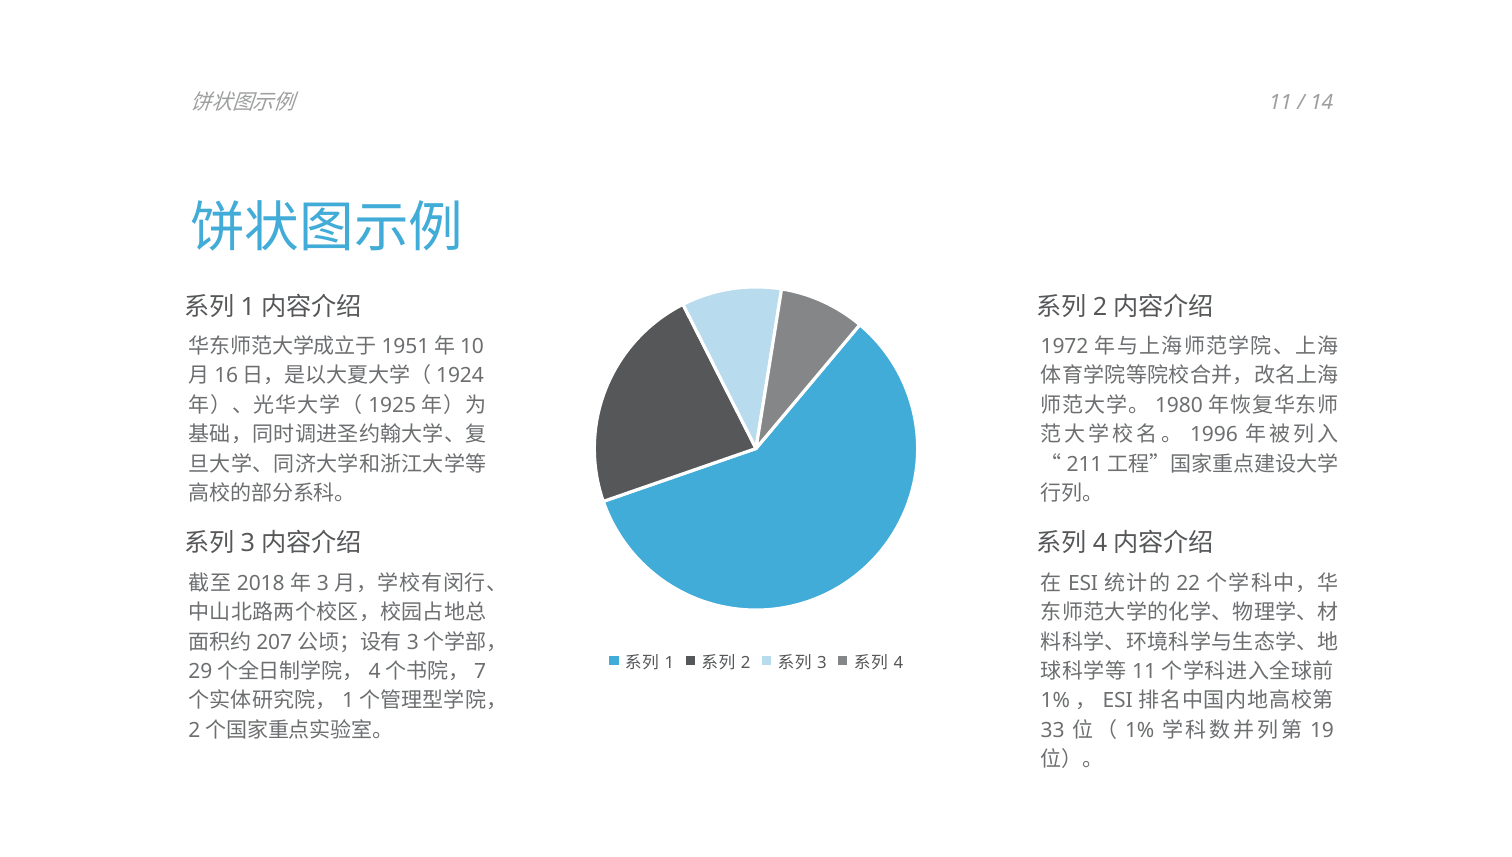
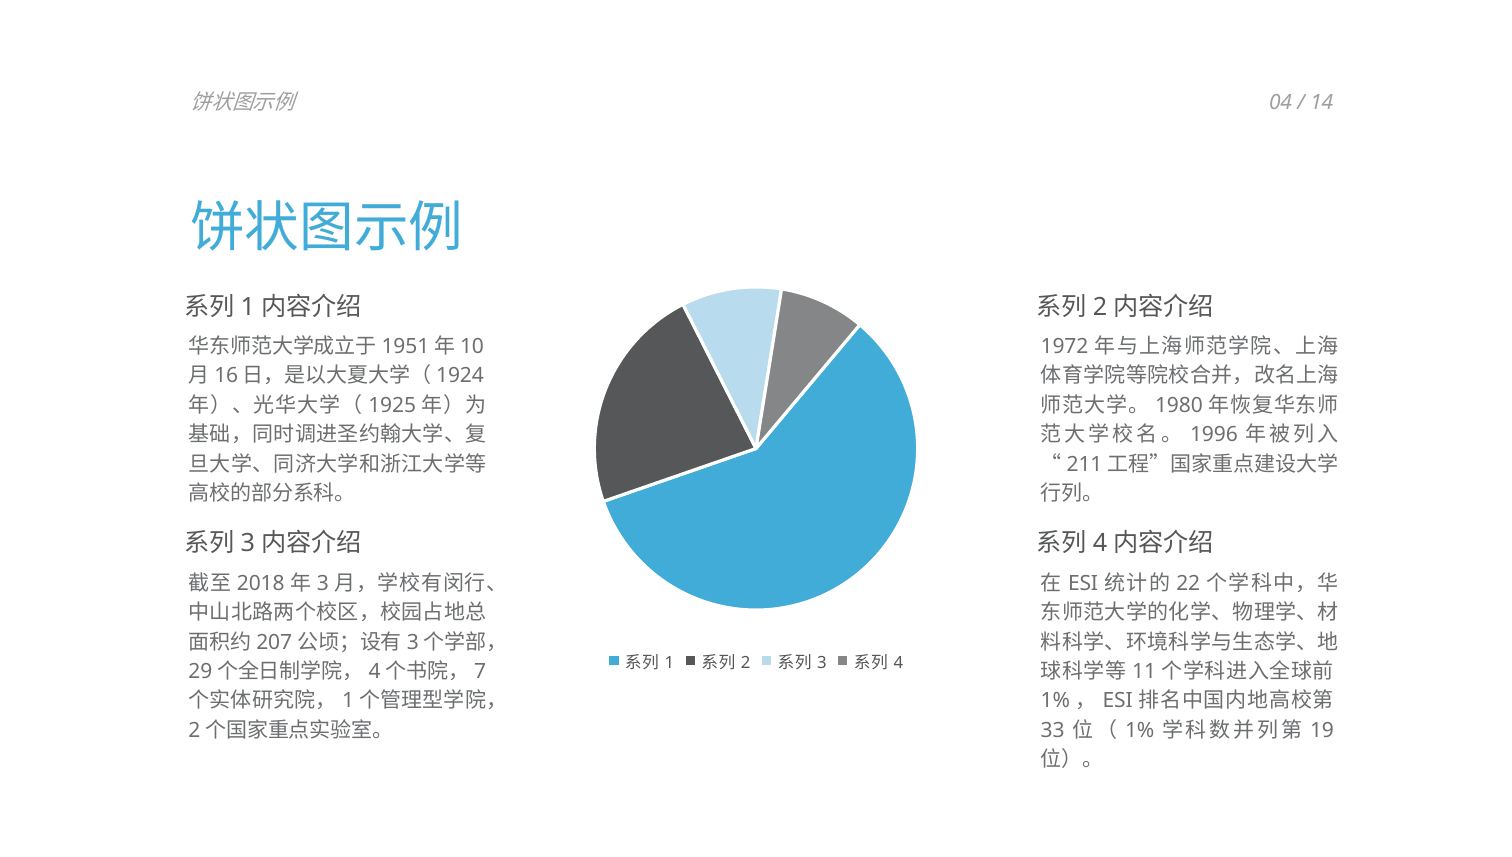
11 at (1281, 102): 11 -> 04
